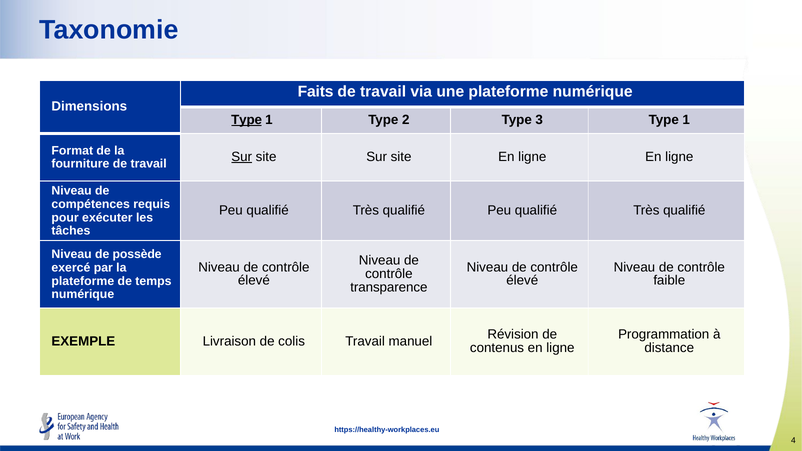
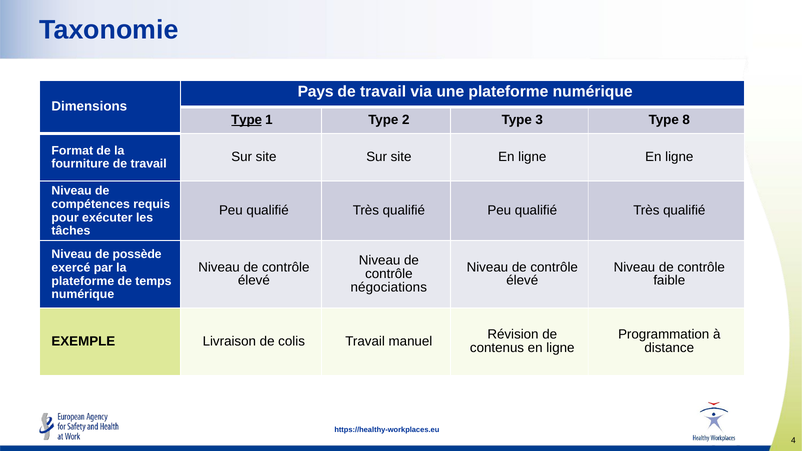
Faits: Faits -> Pays
3 Type 1: 1 -> 8
Sur at (242, 157) underline: present -> none
transparence: transparence -> négociations
